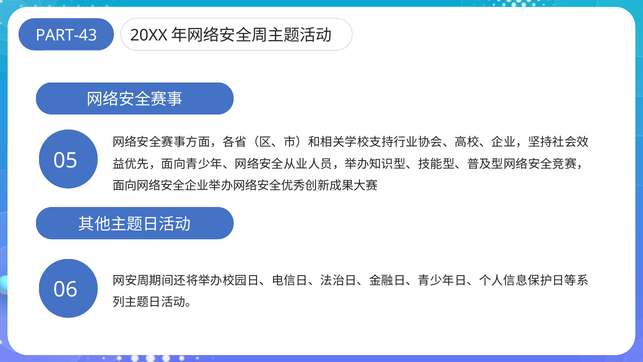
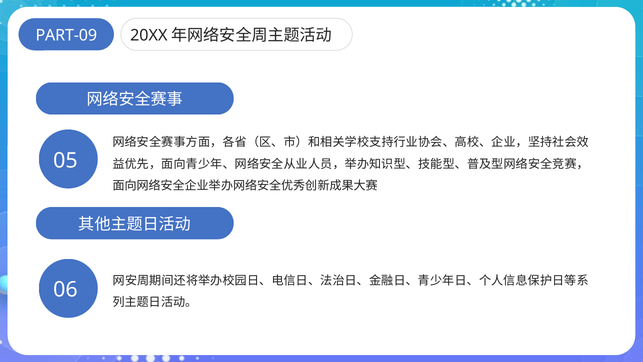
PART-43: PART-43 -> PART-09
